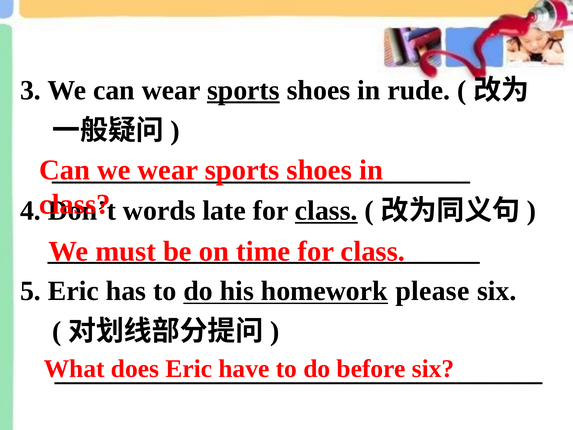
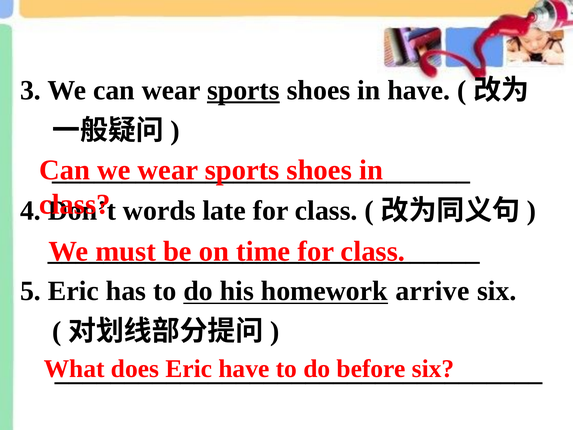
in rude: rude -> have
class at (326, 211) underline: present -> none
please: please -> arrive
